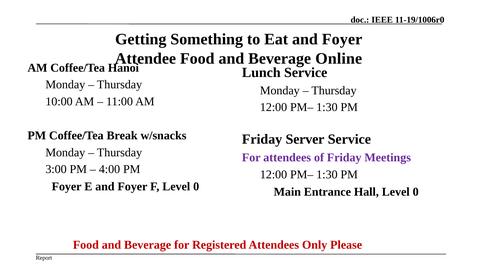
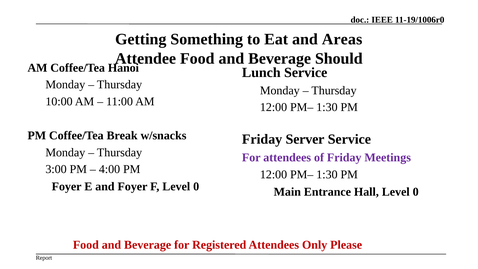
Eat and Foyer: Foyer -> Areas
Online: Online -> Should
